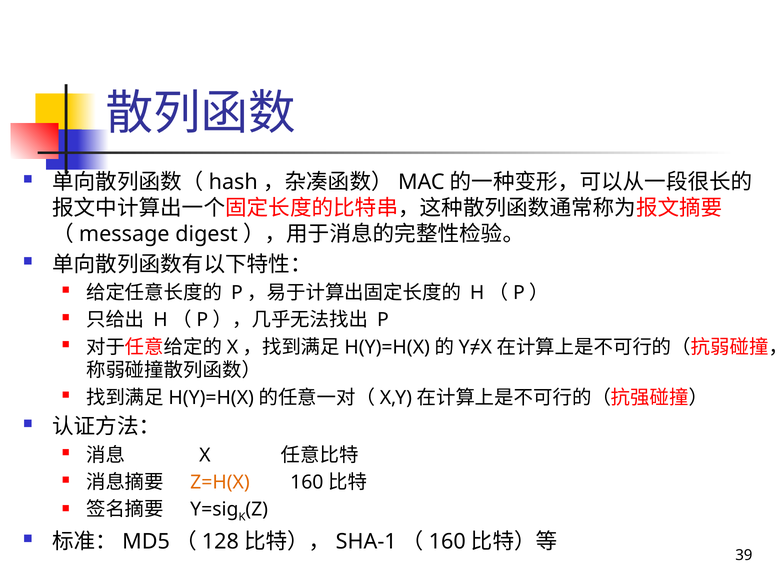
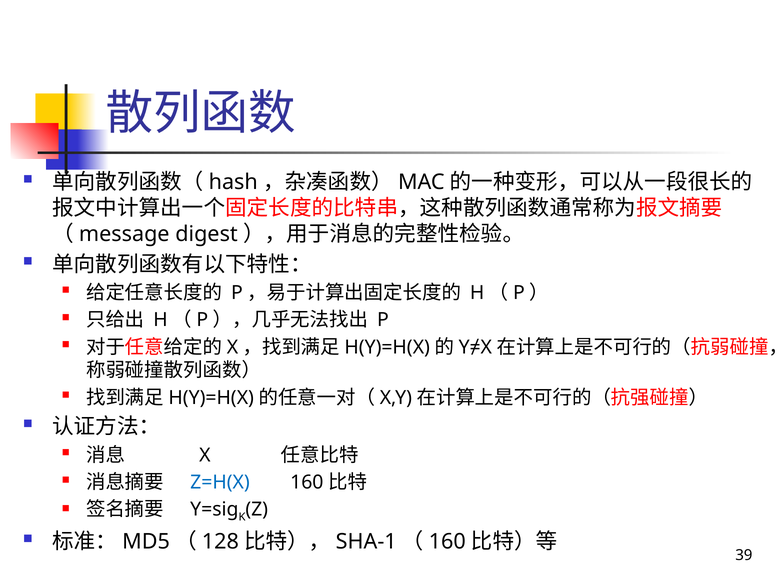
Z=H(X colour: orange -> blue
